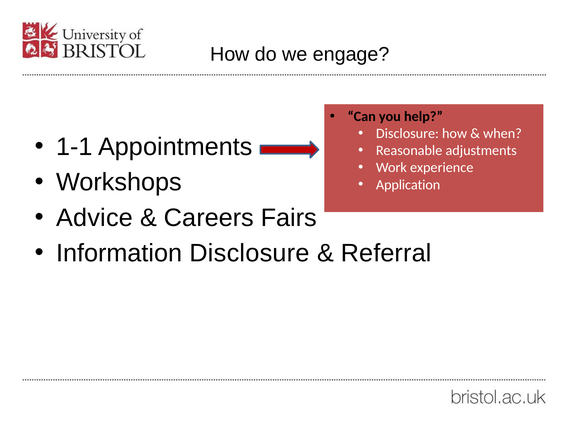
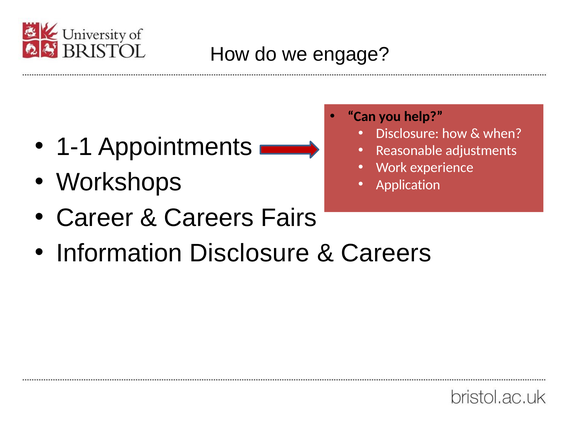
Advice: Advice -> Career
Referral at (386, 253): Referral -> Careers
